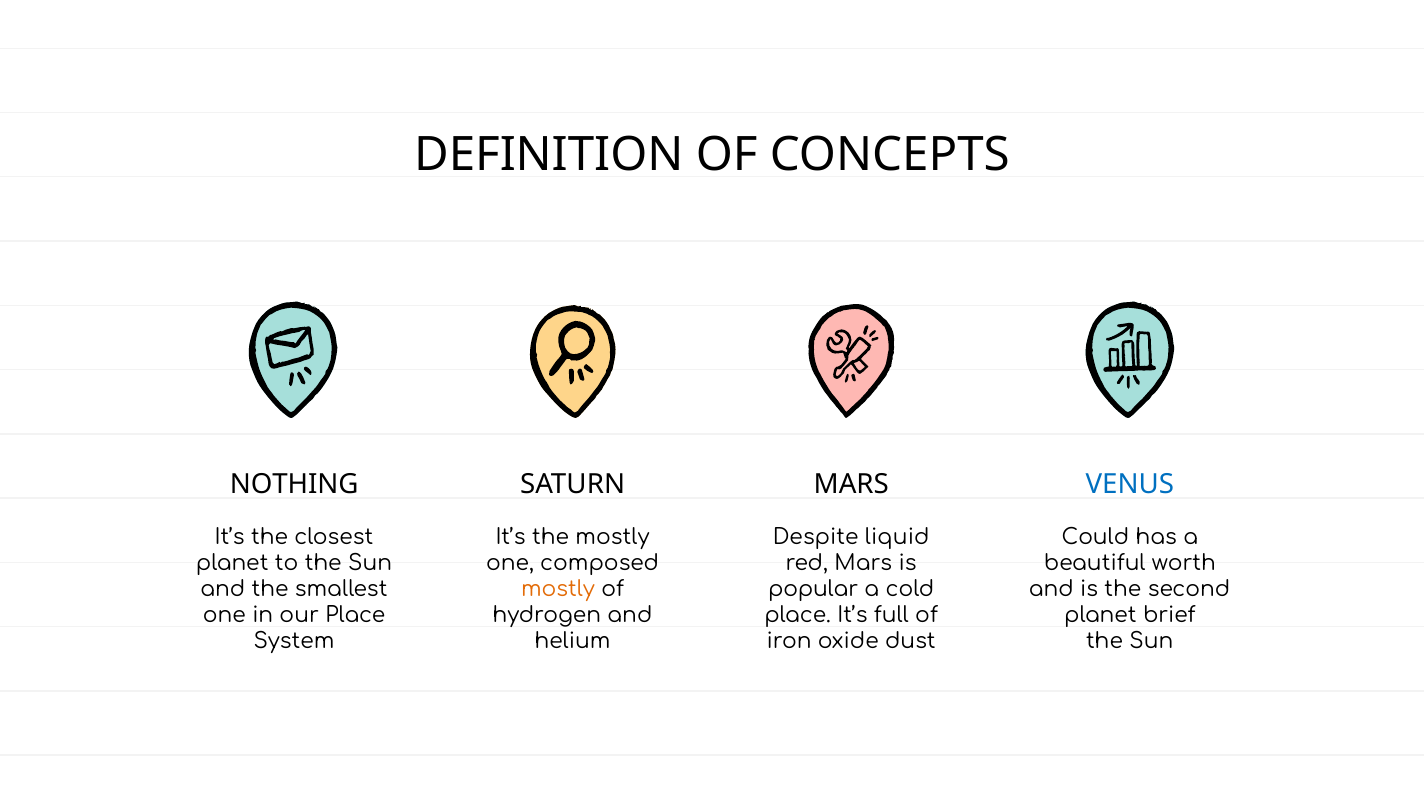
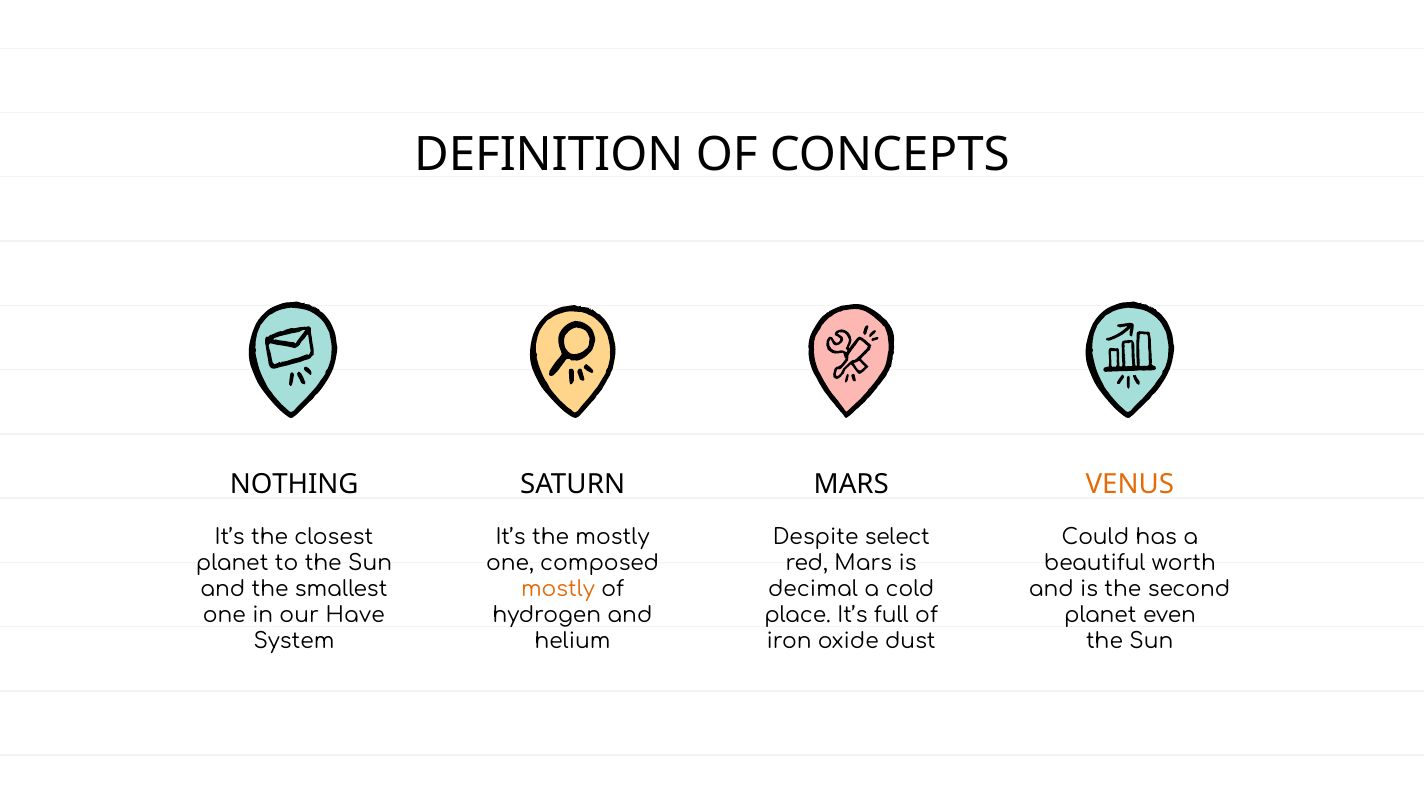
VENUS colour: blue -> orange
liquid: liquid -> select
popular: popular -> decimal
our Place: Place -> Have
brief: brief -> even
